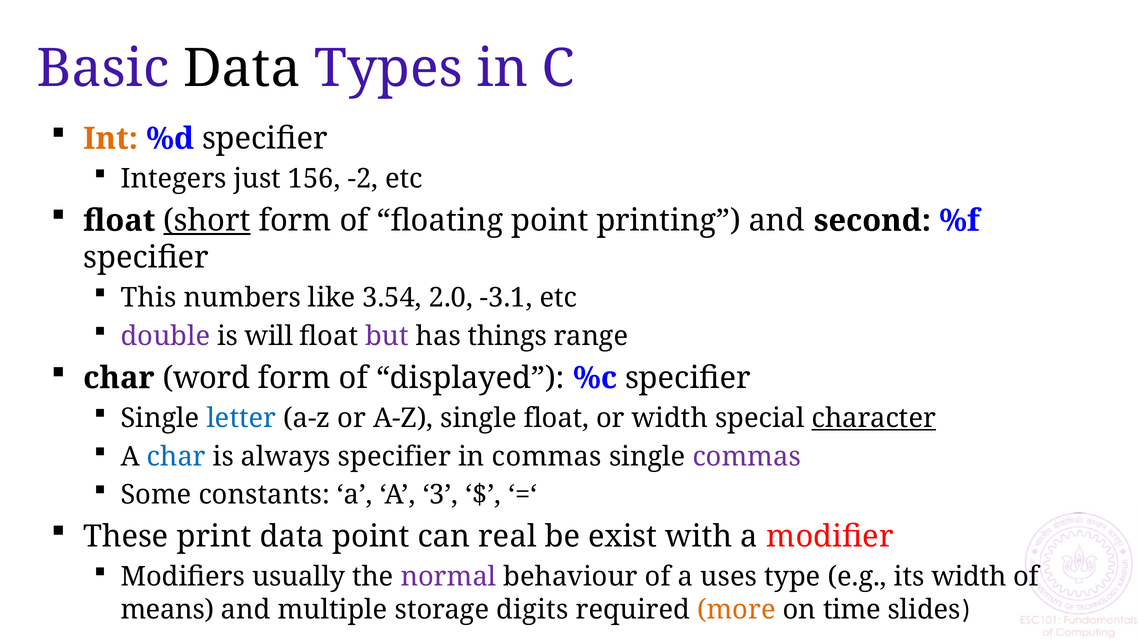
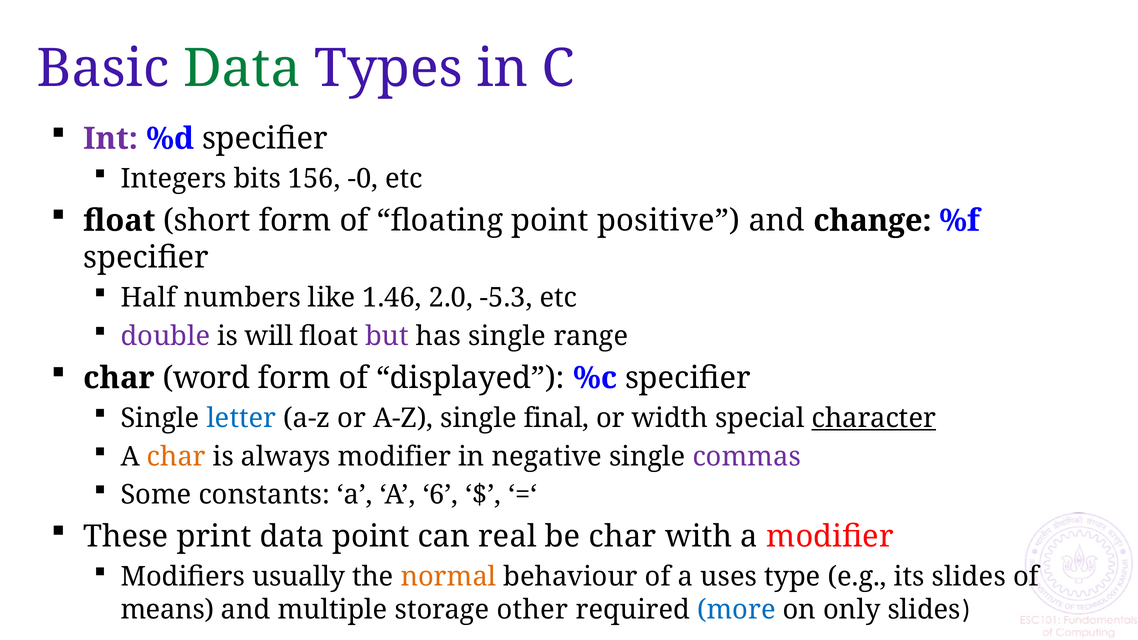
Data at (242, 68) colour: black -> green
Int colour: orange -> purple
just: just -> bits
-2: -2 -> -0
short underline: present -> none
printing: printing -> positive
second: second -> change
This: This -> Half
3.54: 3.54 -> 1.46
-3.1: -3.1 -> -5.3
has things: things -> single
single float: float -> final
char at (176, 457) colour: blue -> orange
always specifier: specifier -> modifier
in commas: commas -> negative
3: 3 -> 6
be exist: exist -> char
normal colour: purple -> orange
its width: width -> slides
digits: digits -> other
more colour: orange -> blue
time: time -> only
